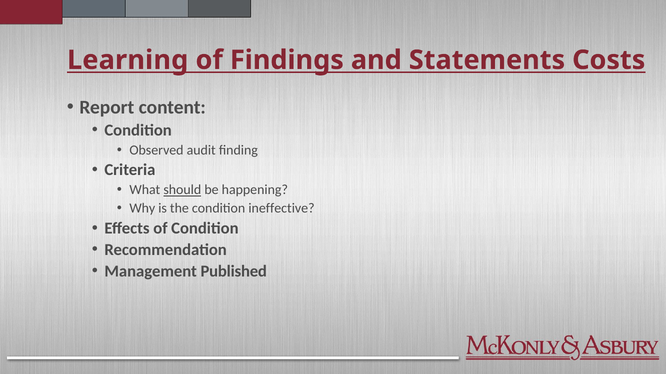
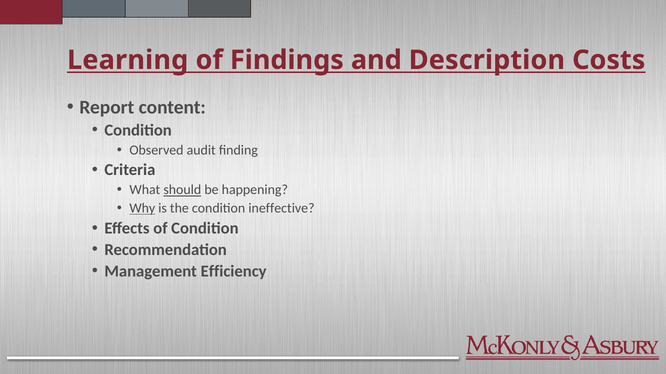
Statements: Statements -> Description
Why underline: none -> present
Published: Published -> Efficiency
